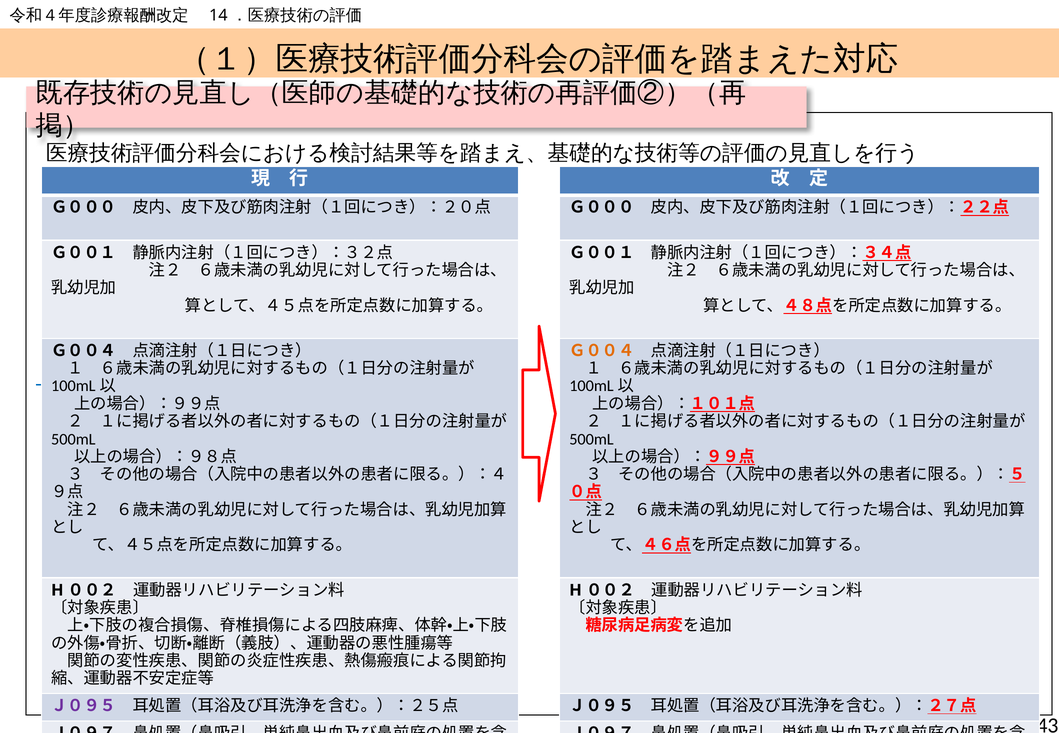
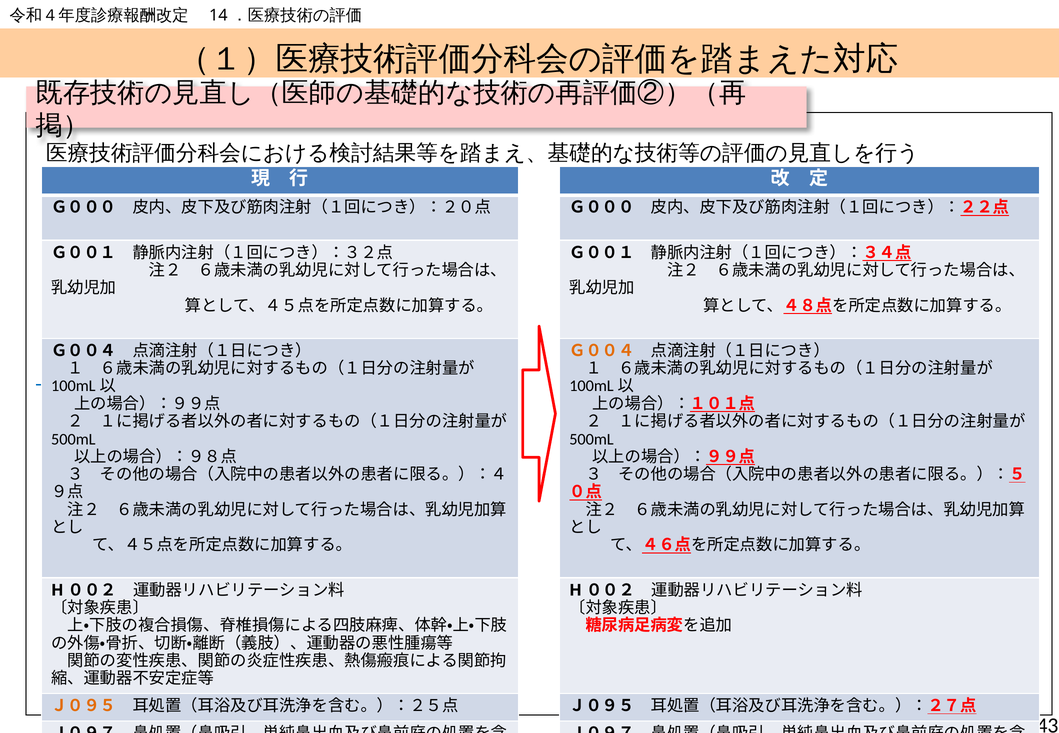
Ｊ０９５ at (84, 706) colour: purple -> orange
